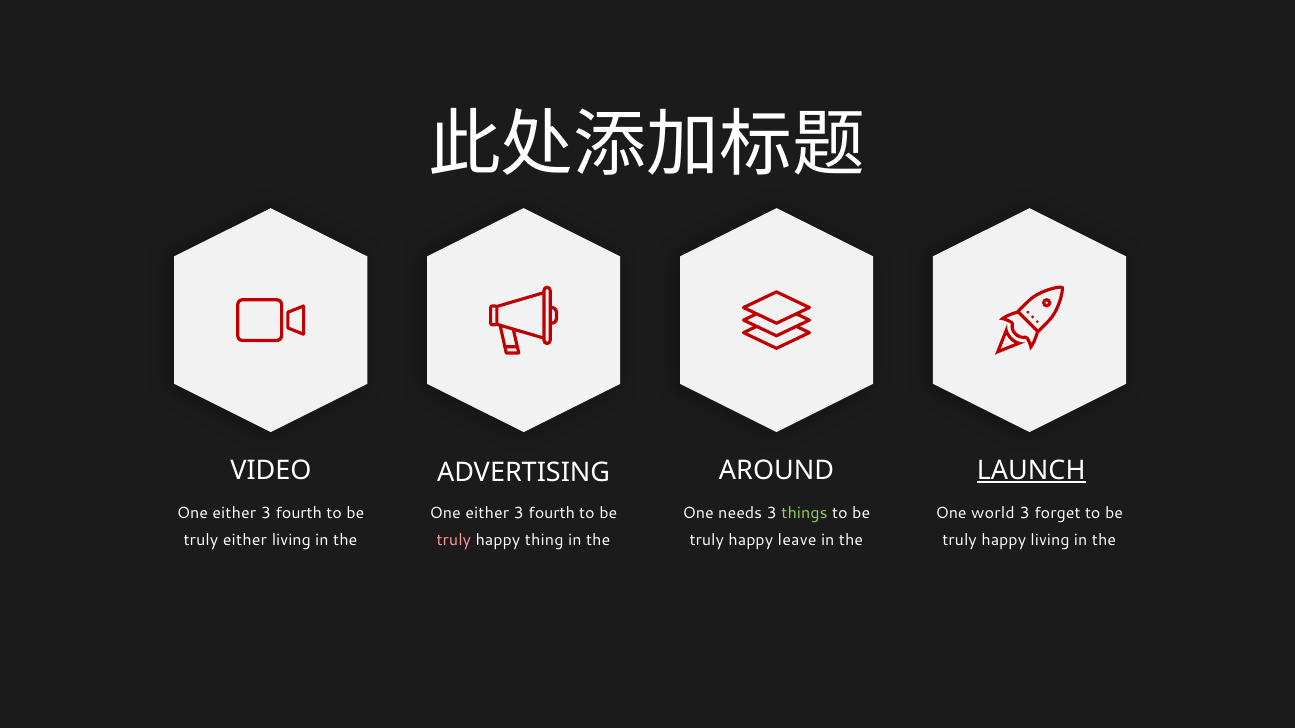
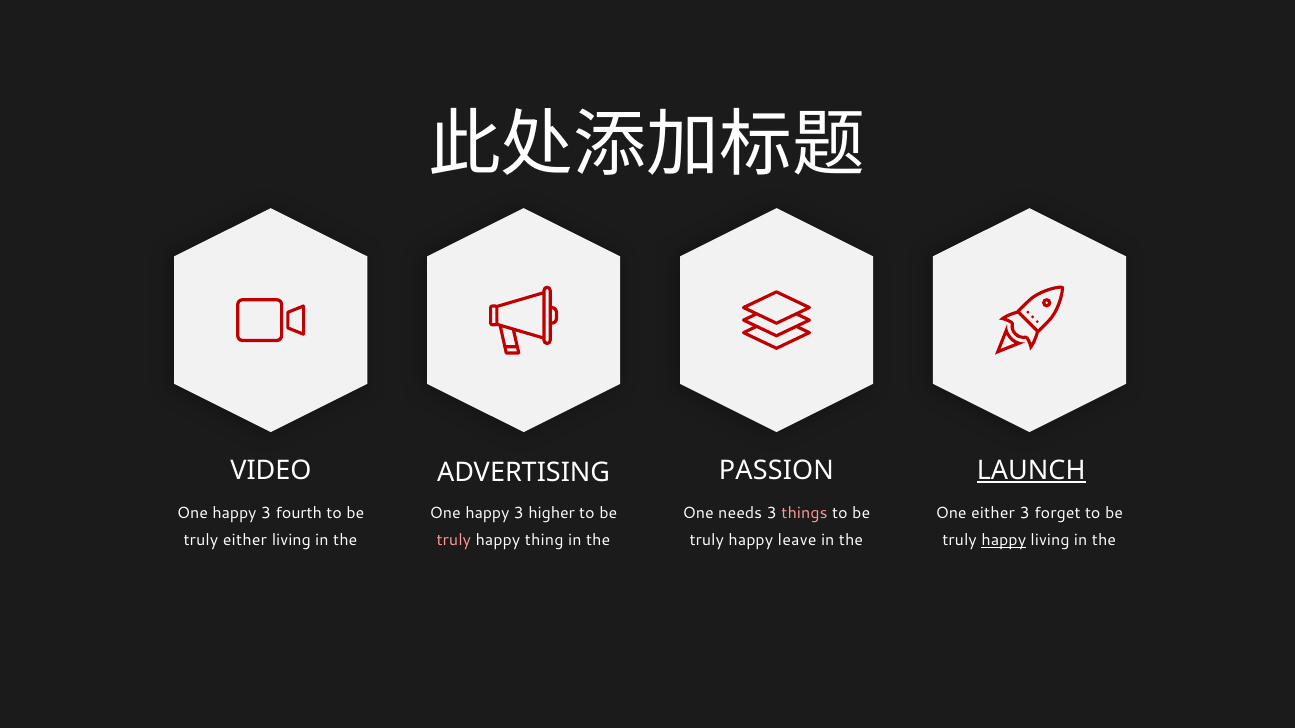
AROUND: AROUND -> PASSION
either at (234, 514): either -> happy
either at (487, 514): either -> happy
fourth at (552, 514): fourth -> higher
things colour: light green -> pink
One world: world -> either
happy at (1004, 541) underline: none -> present
